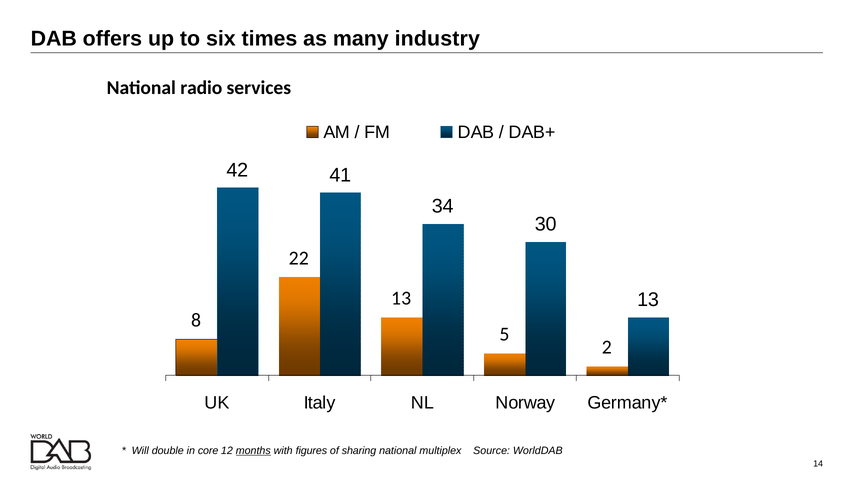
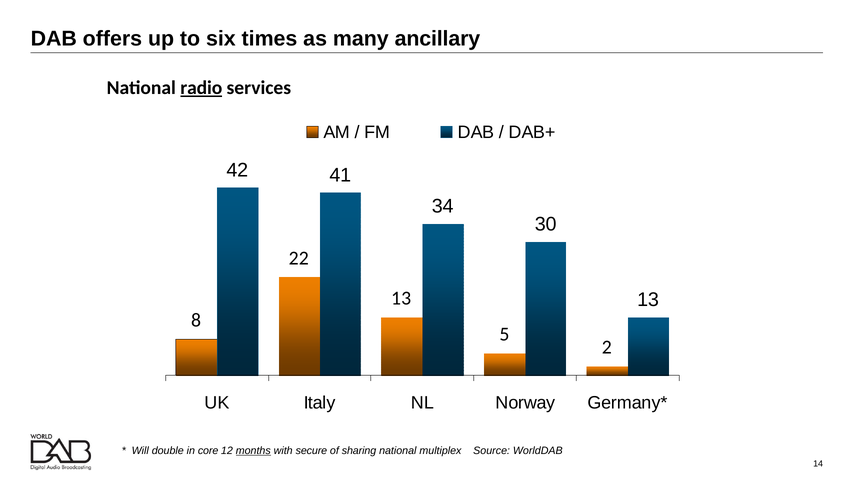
industry: industry -> ancillary
radio underline: none -> present
figures: figures -> secure
